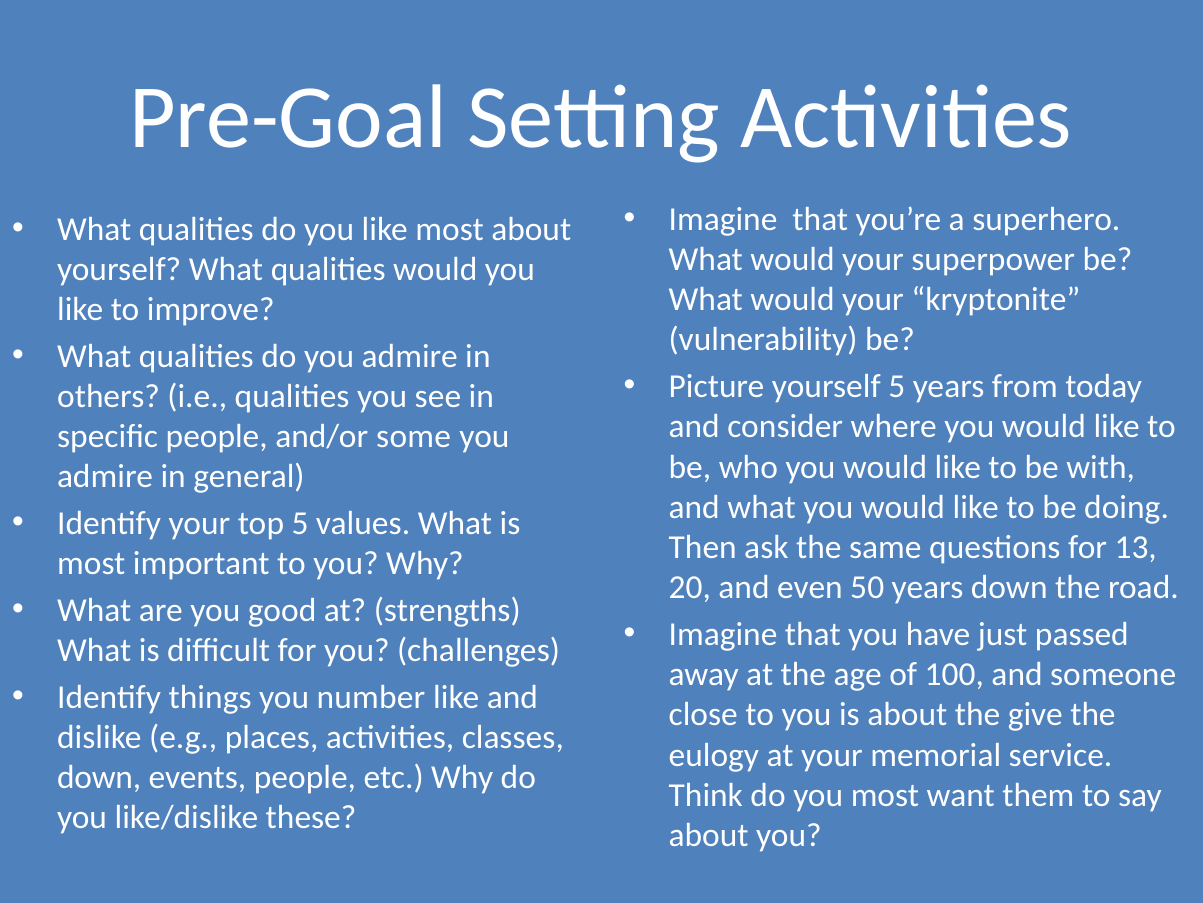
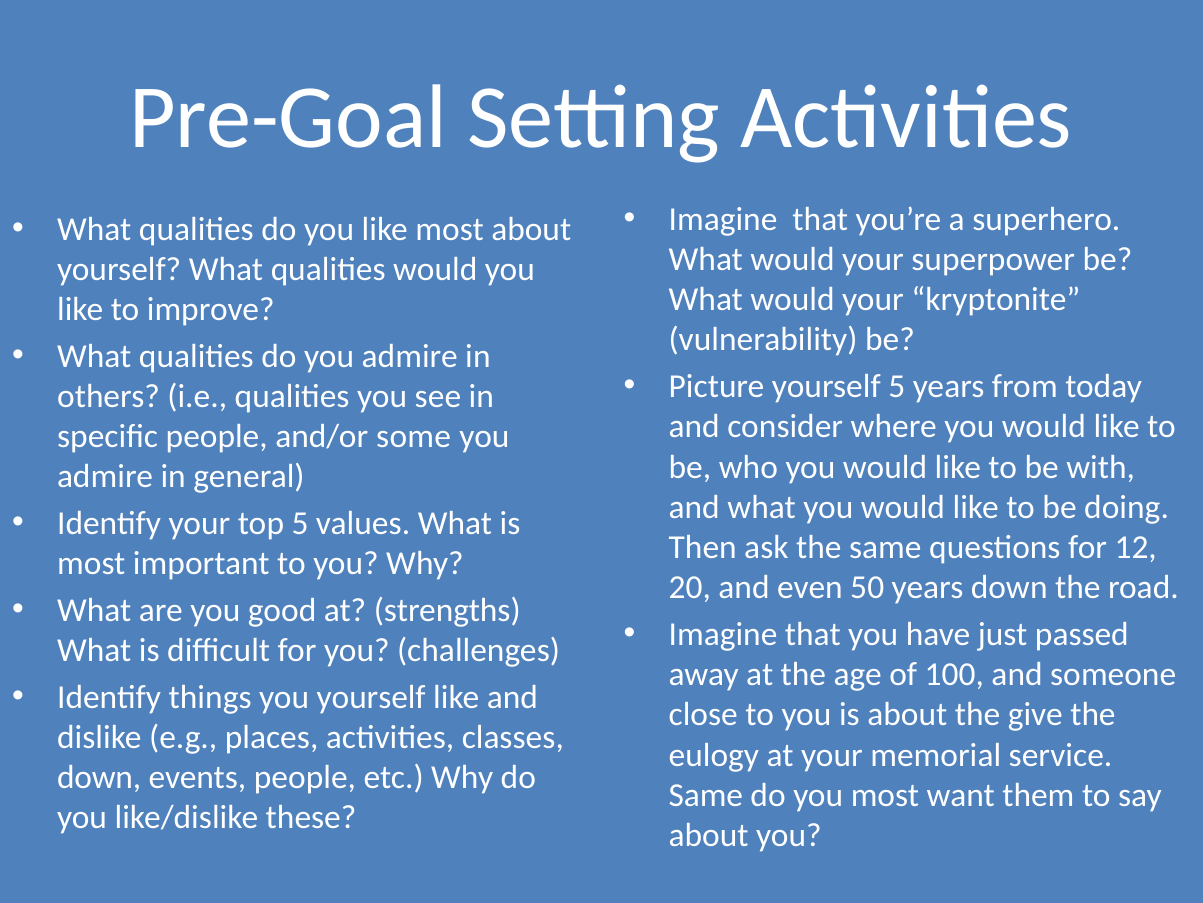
13: 13 -> 12
you number: number -> yourself
Think at (706, 795): Think -> Same
